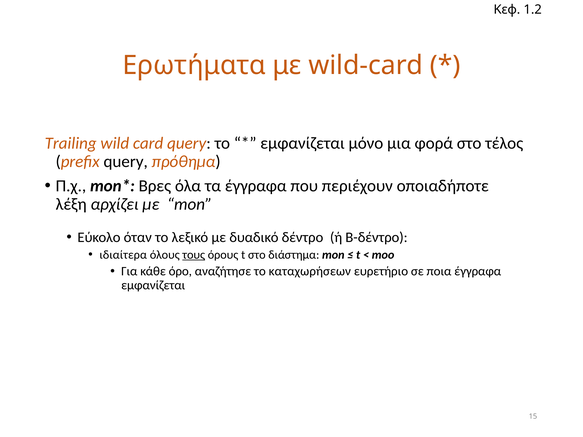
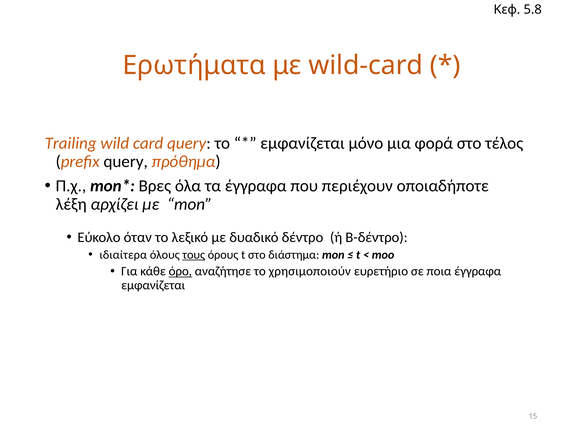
1.2: 1.2 -> 5.8
όρο underline: none -> present
καταχωρήσεων: καταχωρήσεων -> χρησιμοποιούν
